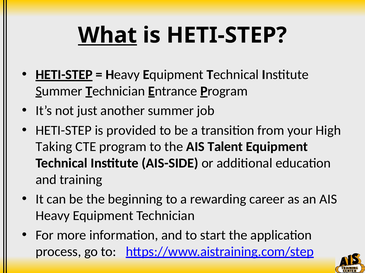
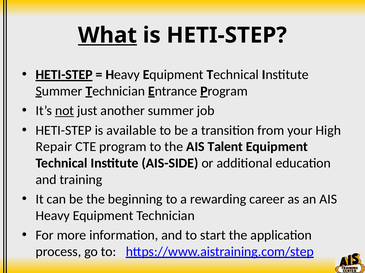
not underline: none -> present
provided: provided -> available
Taking: Taking -> Repair
